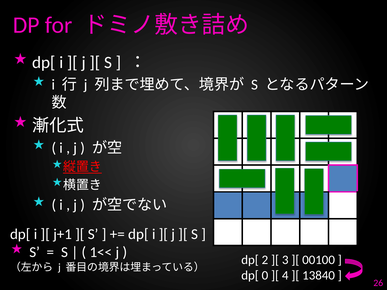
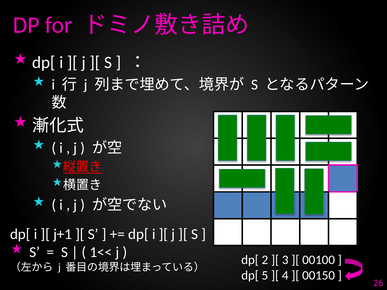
0: 0 -> 5
13840: 13840 -> 00150
